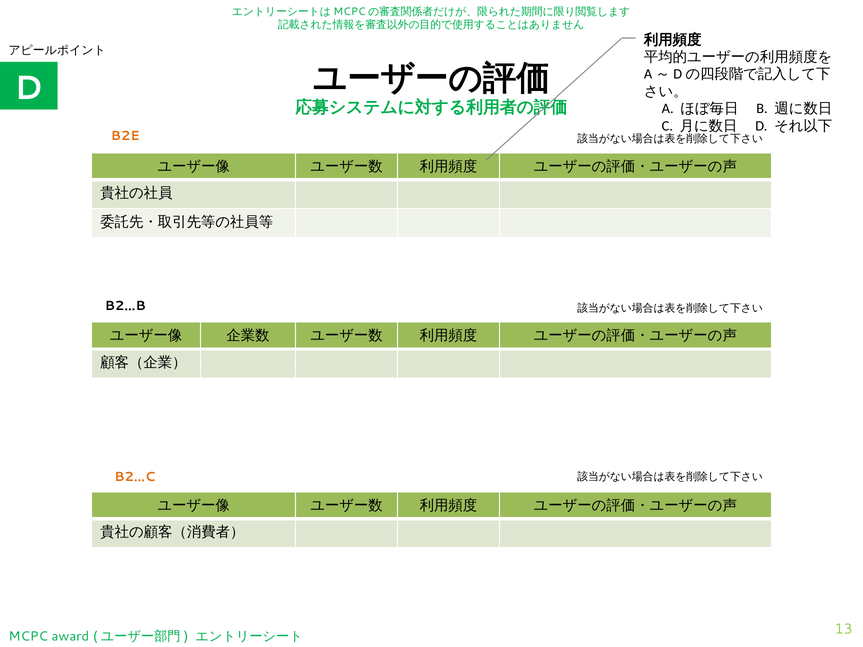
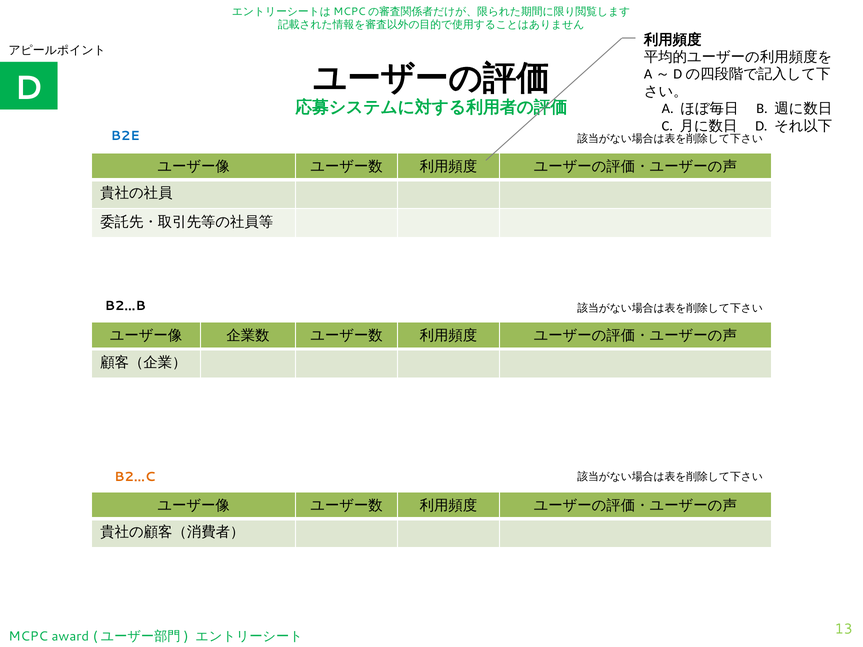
B2E colour: orange -> blue
